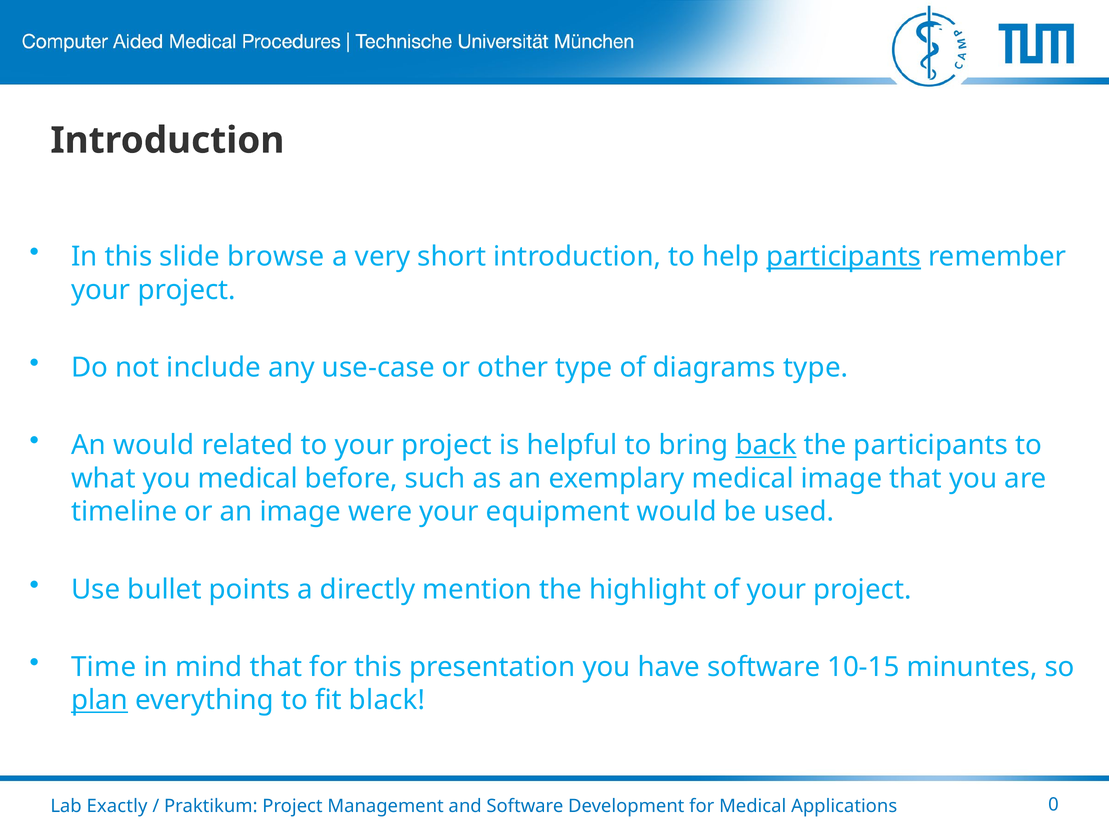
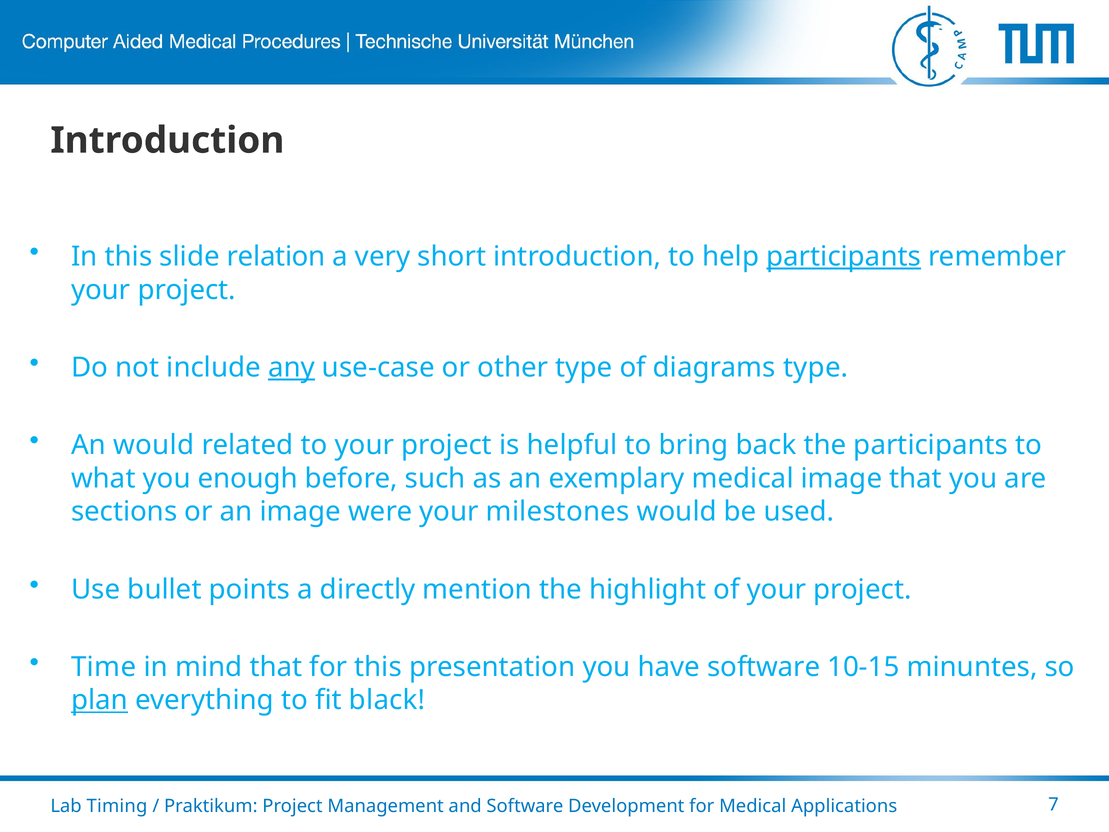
browse: browse -> relation
any underline: none -> present
back underline: present -> none
you medical: medical -> enough
timeline: timeline -> sections
equipment: equipment -> milestones
Exactly: Exactly -> Timing
0: 0 -> 7
